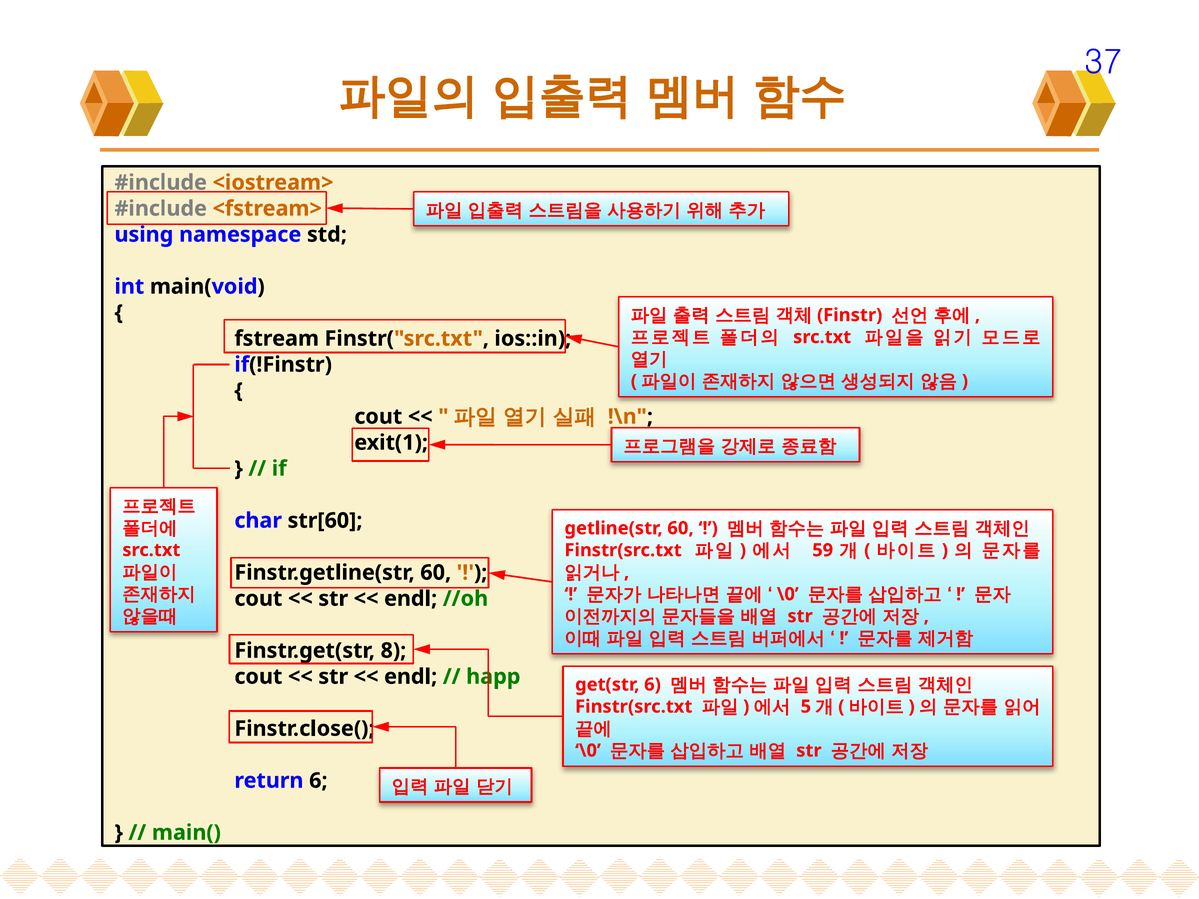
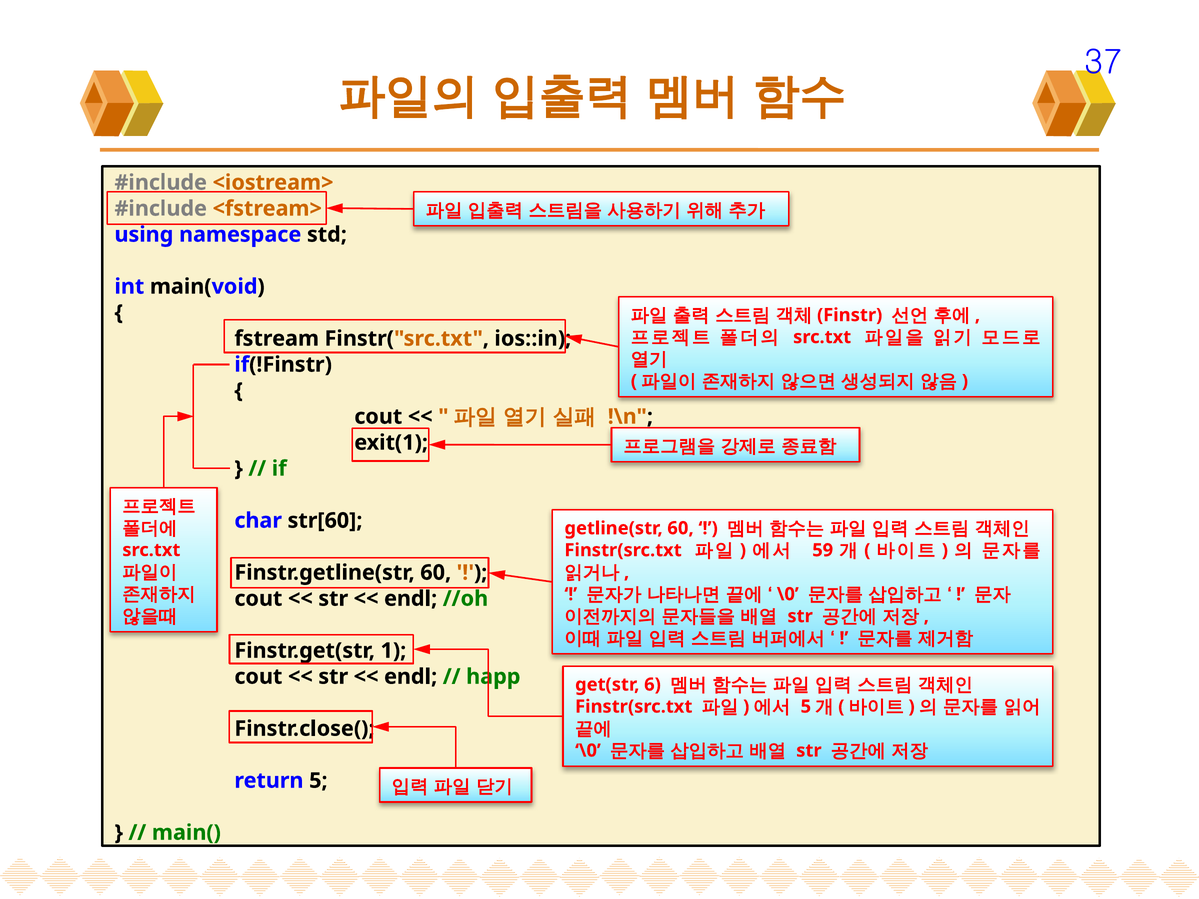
8: 8 -> 1
return 6: 6 -> 5
